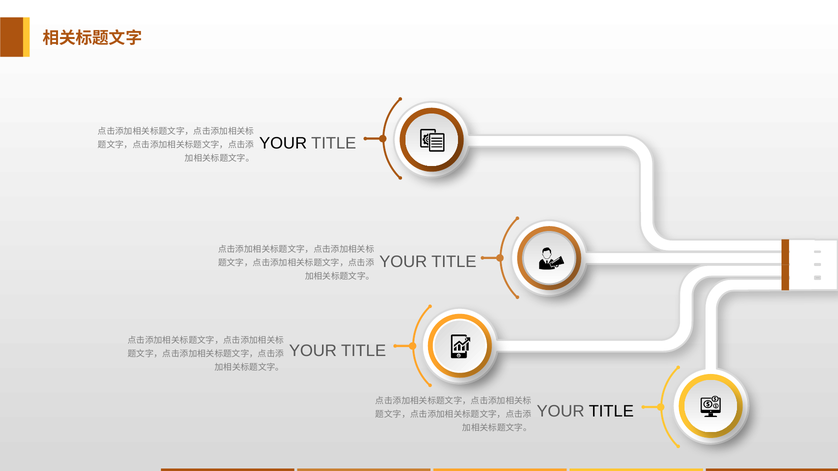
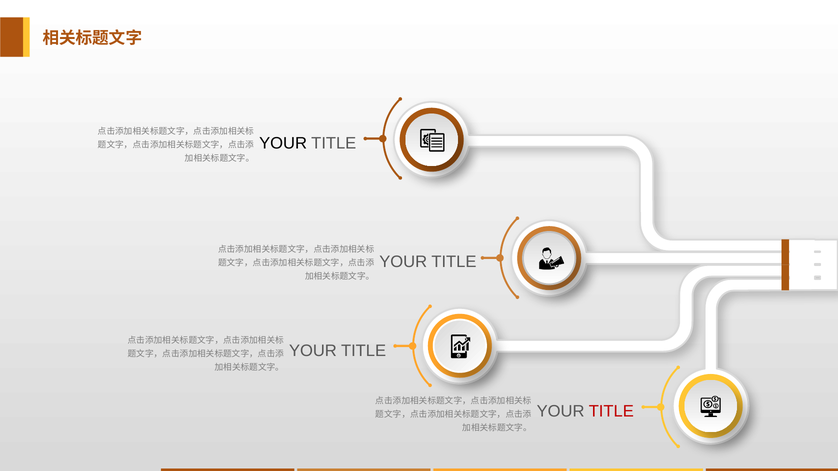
TITLE at (611, 411) colour: black -> red
